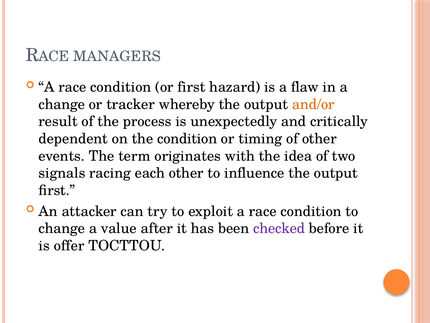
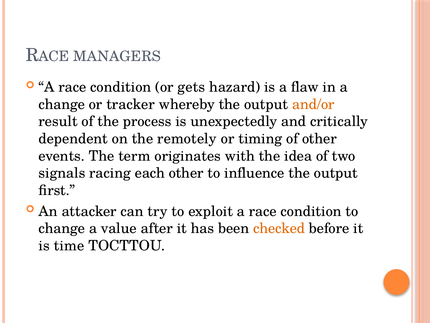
or first: first -> gets
the condition: condition -> remotely
checked colour: purple -> orange
offer: offer -> time
